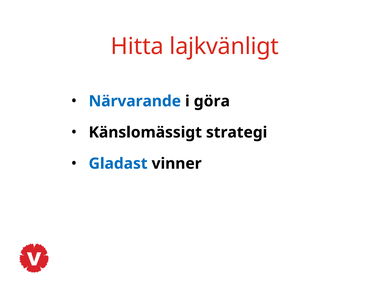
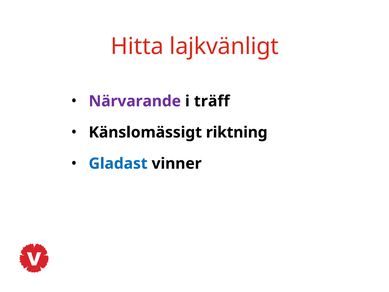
Närvarande colour: blue -> purple
göra: göra -> träff
strategi: strategi -> riktning
